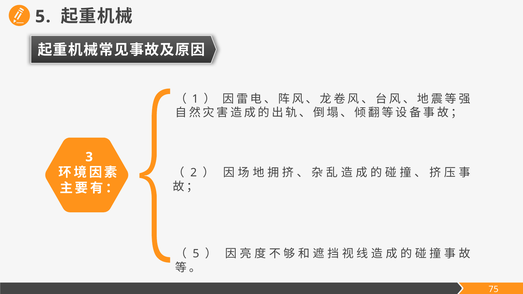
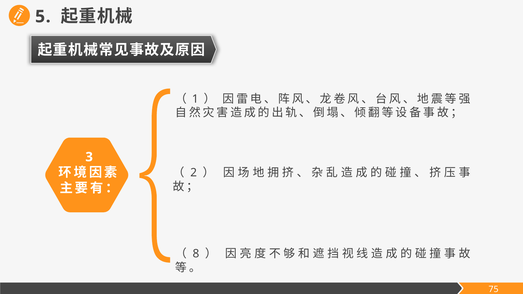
5 at (196, 254): 5 -> 8
